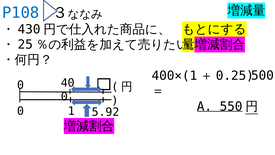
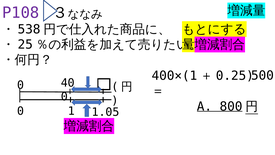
P108 colour: blue -> purple
430: 430 -> 538
550: 550 -> 800
5.92: 5.92 -> 1.05
